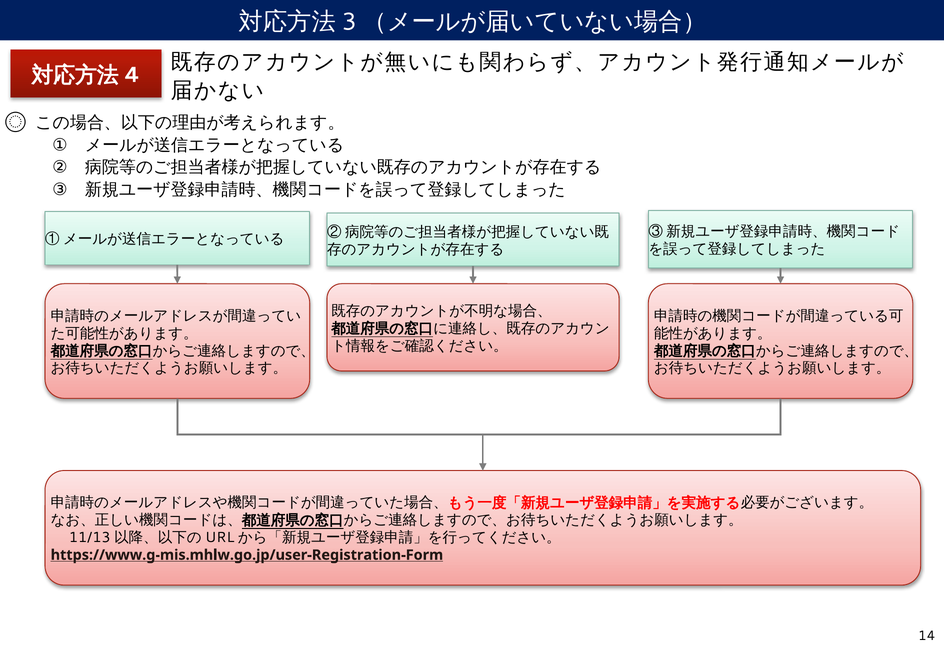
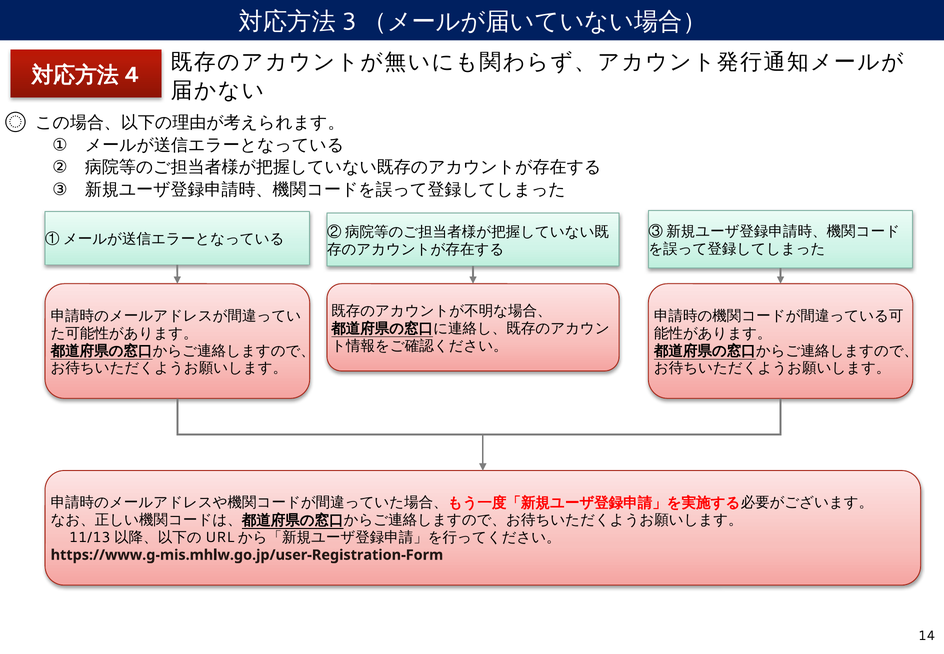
https://www.g-mis.mhlw.go.jp/user-Registration-Form underline: present -> none
